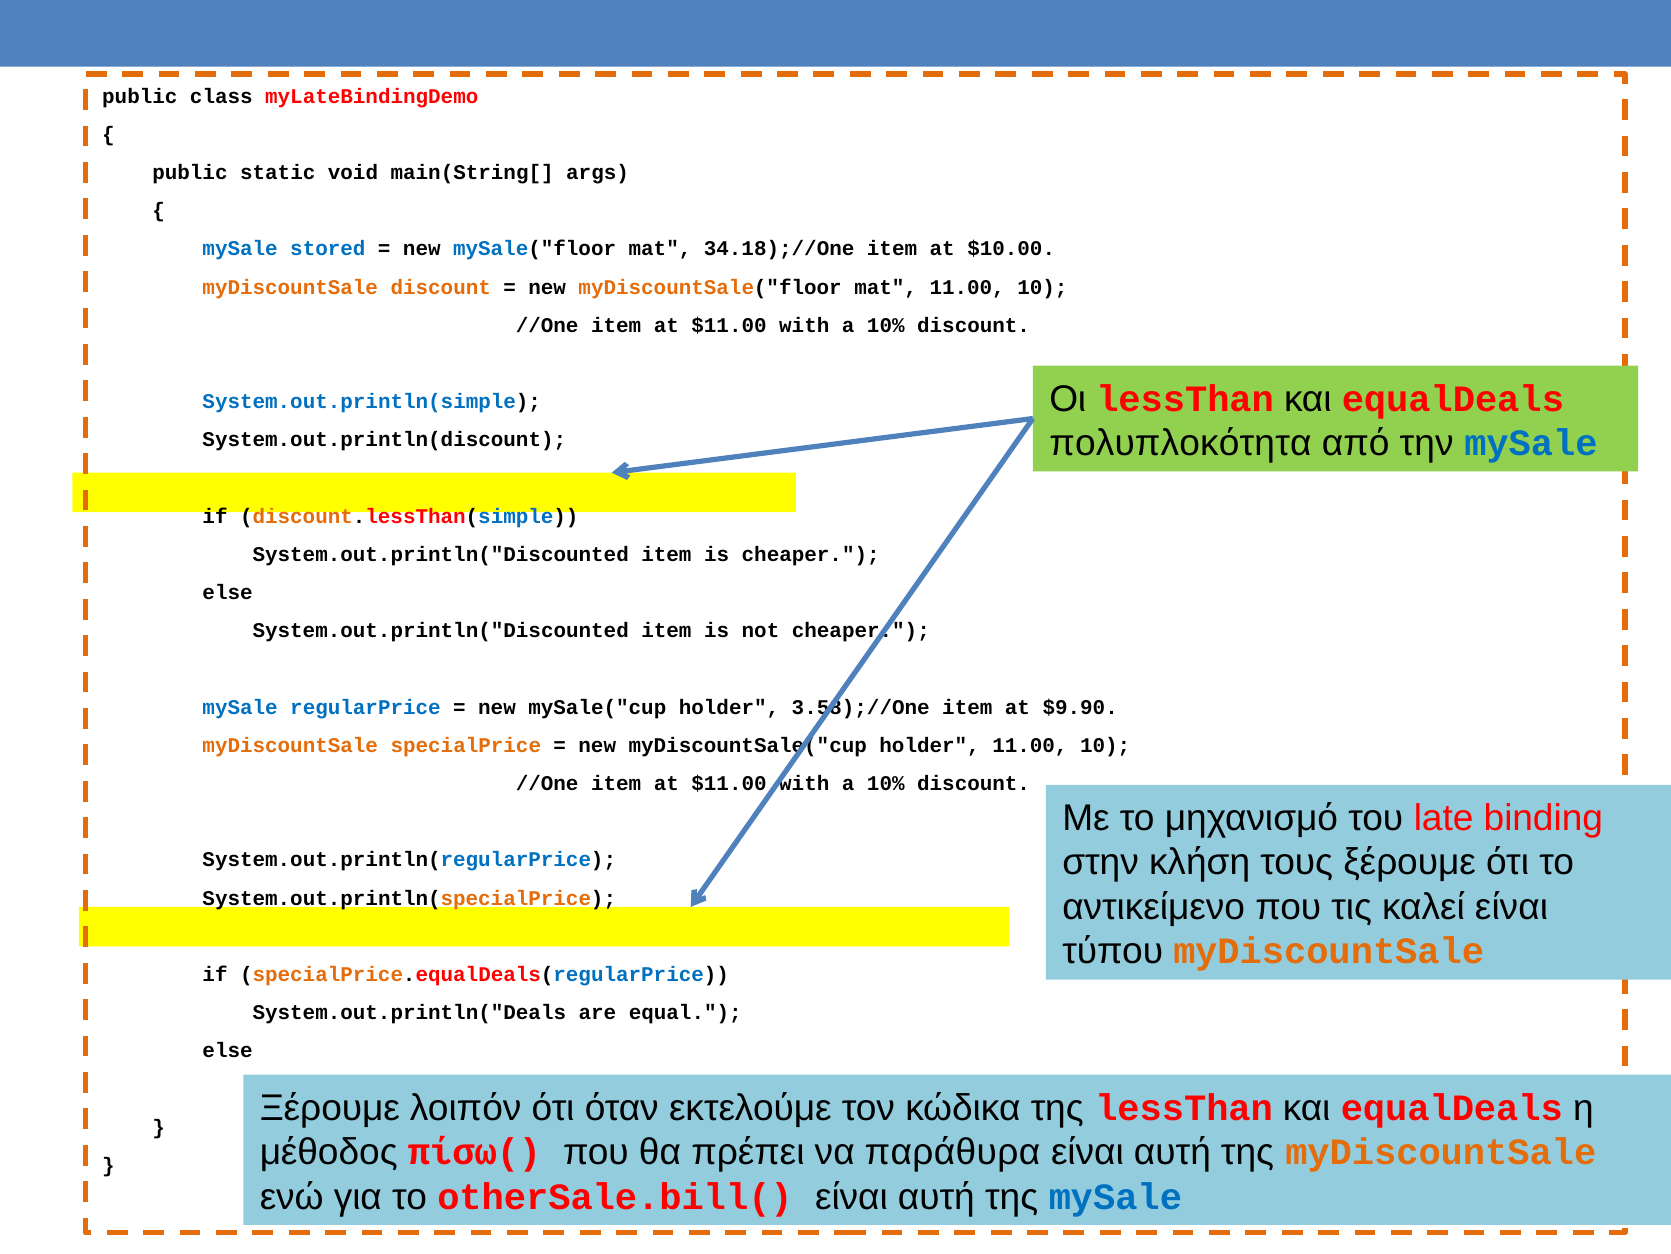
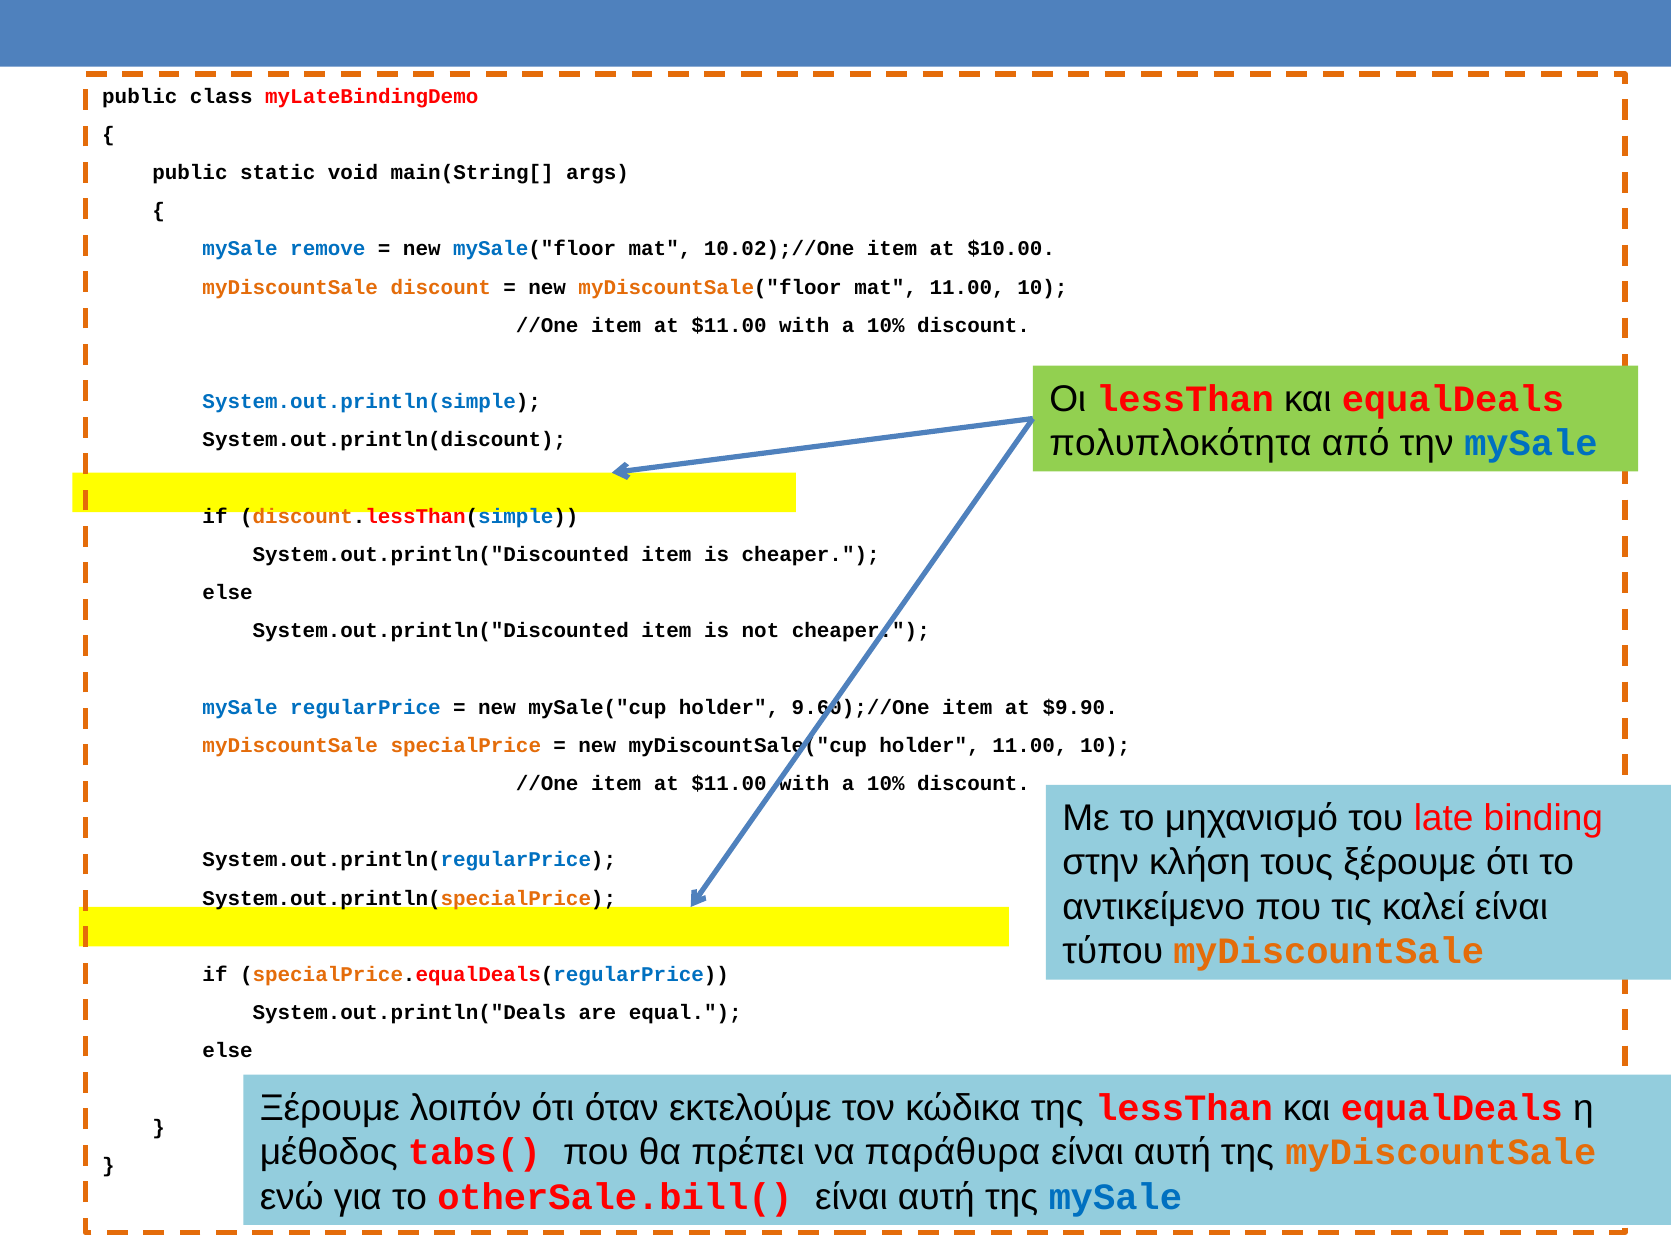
stored: stored -> remove
34.18);//One: 34.18);//One -> 10.02);//One
3.58);//One: 3.58);//One -> 9.60);//One
πίσω(: πίσω( -> tabs(
